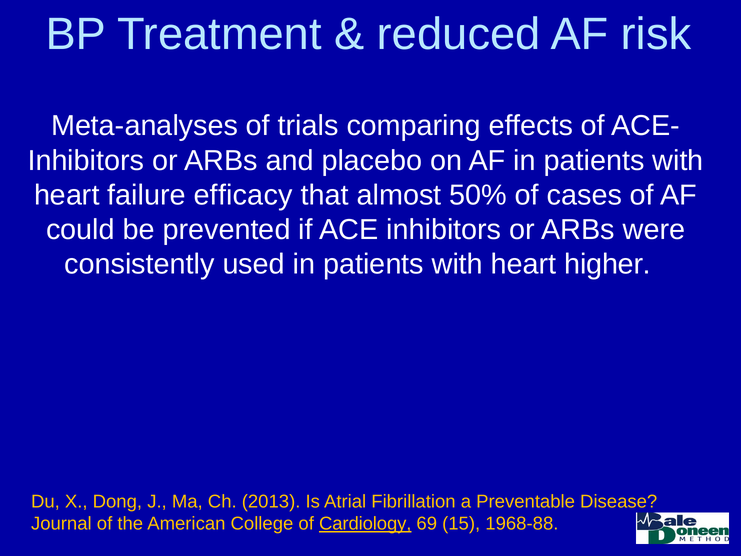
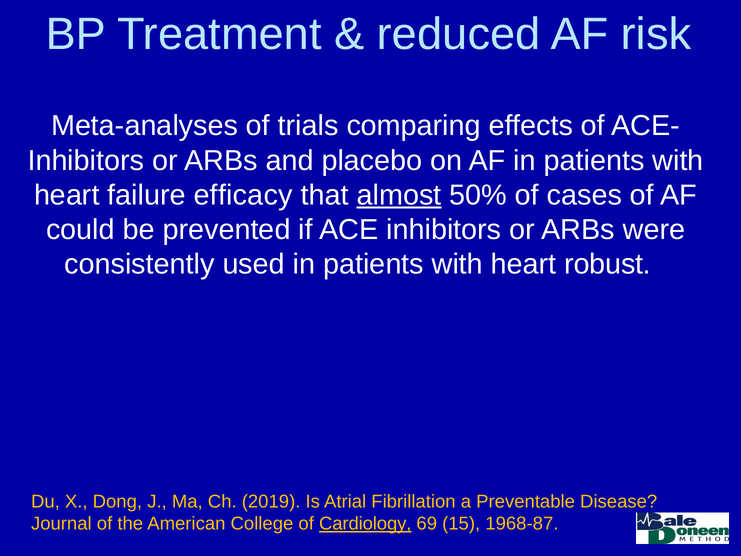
almost underline: none -> present
higher: higher -> robust
2013: 2013 -> 2019
1968-88: 1968-88 -> 1968-87
